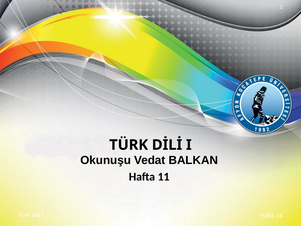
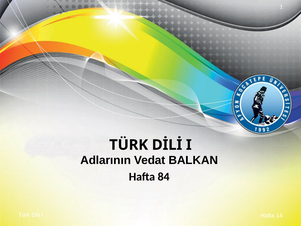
Okunuşu: Okunuşu -> Adlarının
11: 11 -> 84
